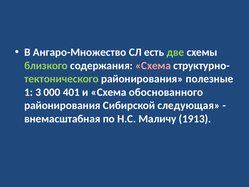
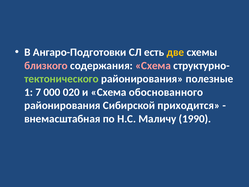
Ангаро-Множество: Ангаро-Множество -> Ангаро-Подготовки
две colour: light green -> yellow
близкого colour: light green -> pink
3: 3 -> 7
401: 401 -> 020
следующая: следующая -> приходится
1913: 1913 -> 1990
